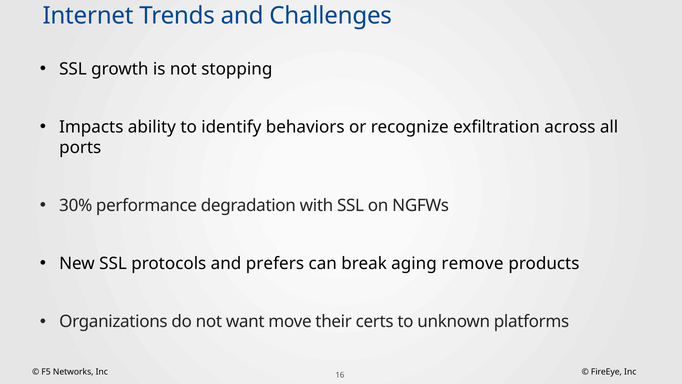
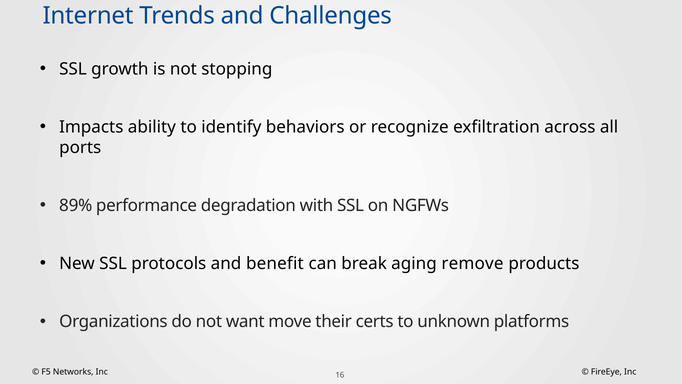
30%: 30% -> 89%
prefers: prefers -> benefit
